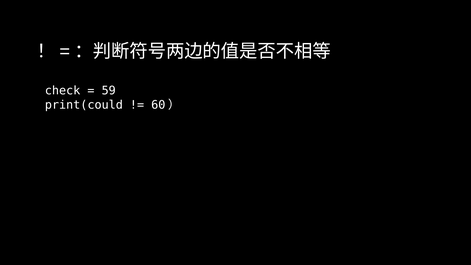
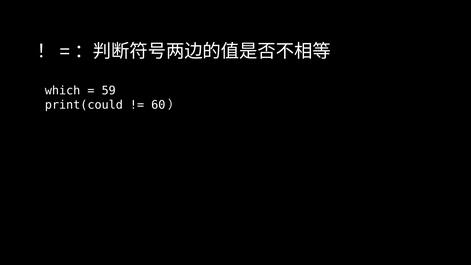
check: check -> which
